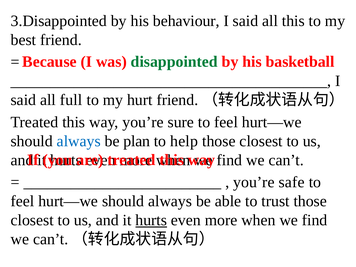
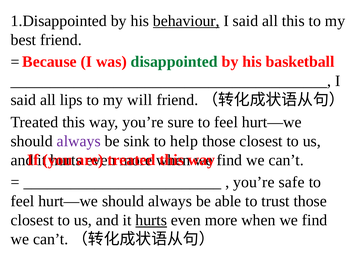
3.Disappointed: 3.Disappointed -> 1.Disappointed
behaviour underline: none -> present
full: full -> lips
hurt: hurt -> will
always at (79, 141) colour: blue -> purple
plan: plan -> sink
